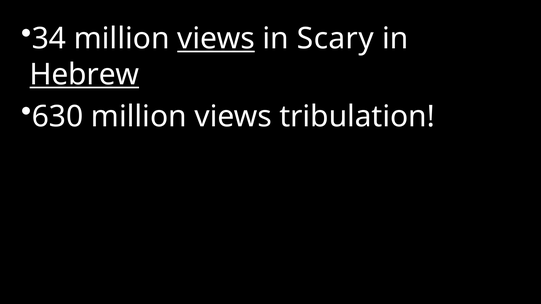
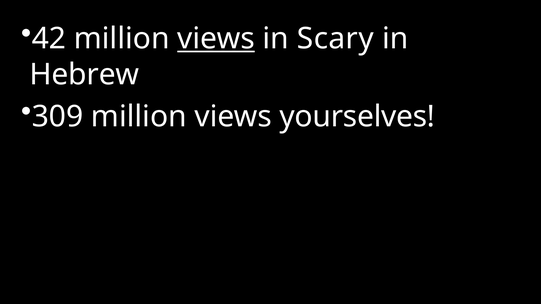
34: 34 -> 42
Hebrew underline: present -> none
630: 630 -> 309
tribulation: tribulation -> yourselves
